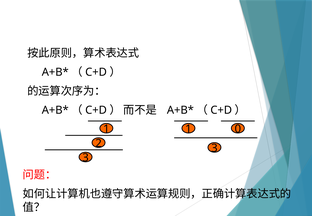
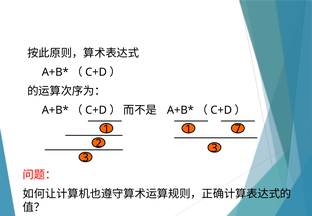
0: 0 -> 7
